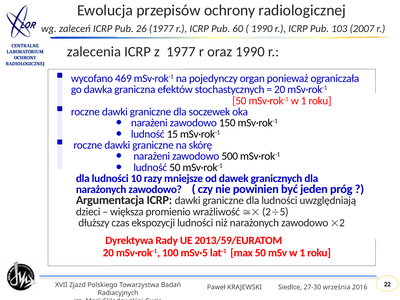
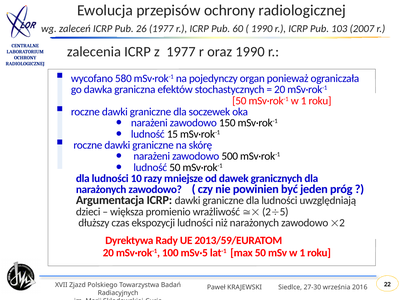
469: 469 -> 580
